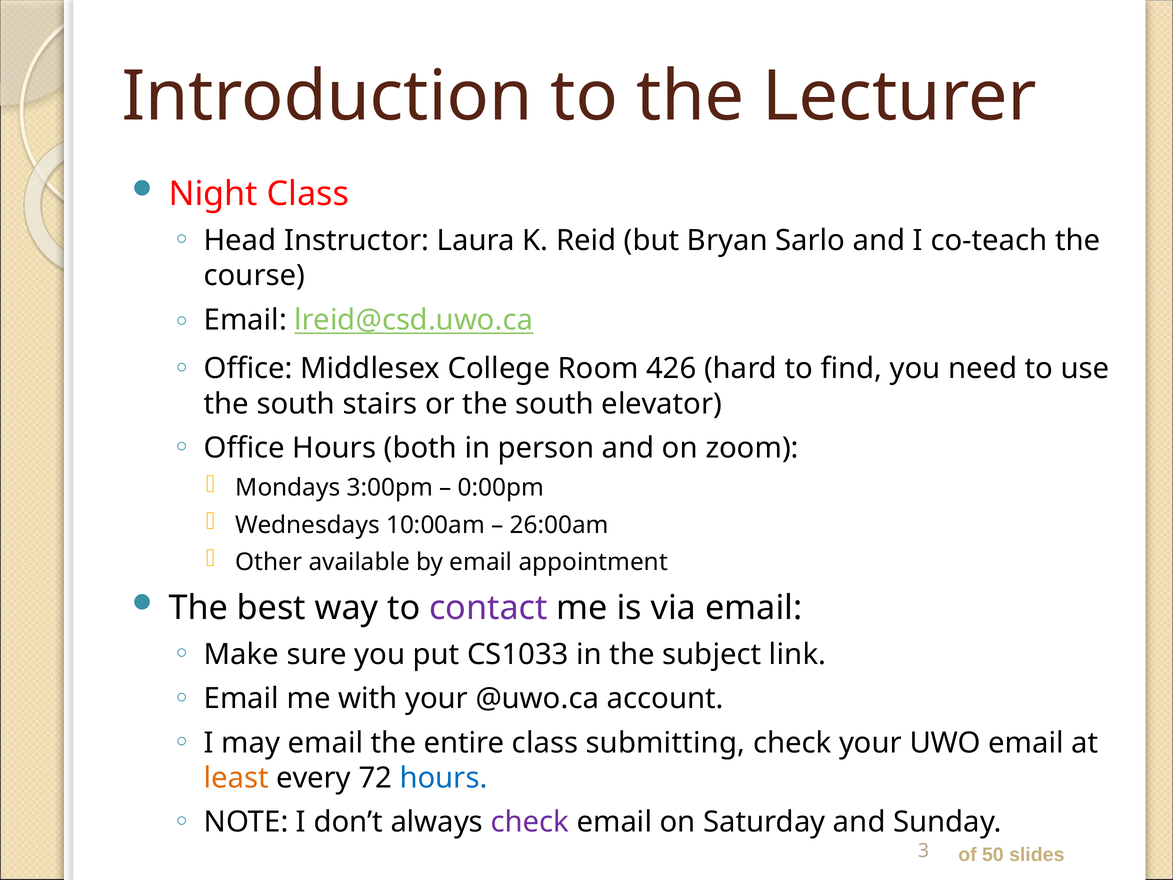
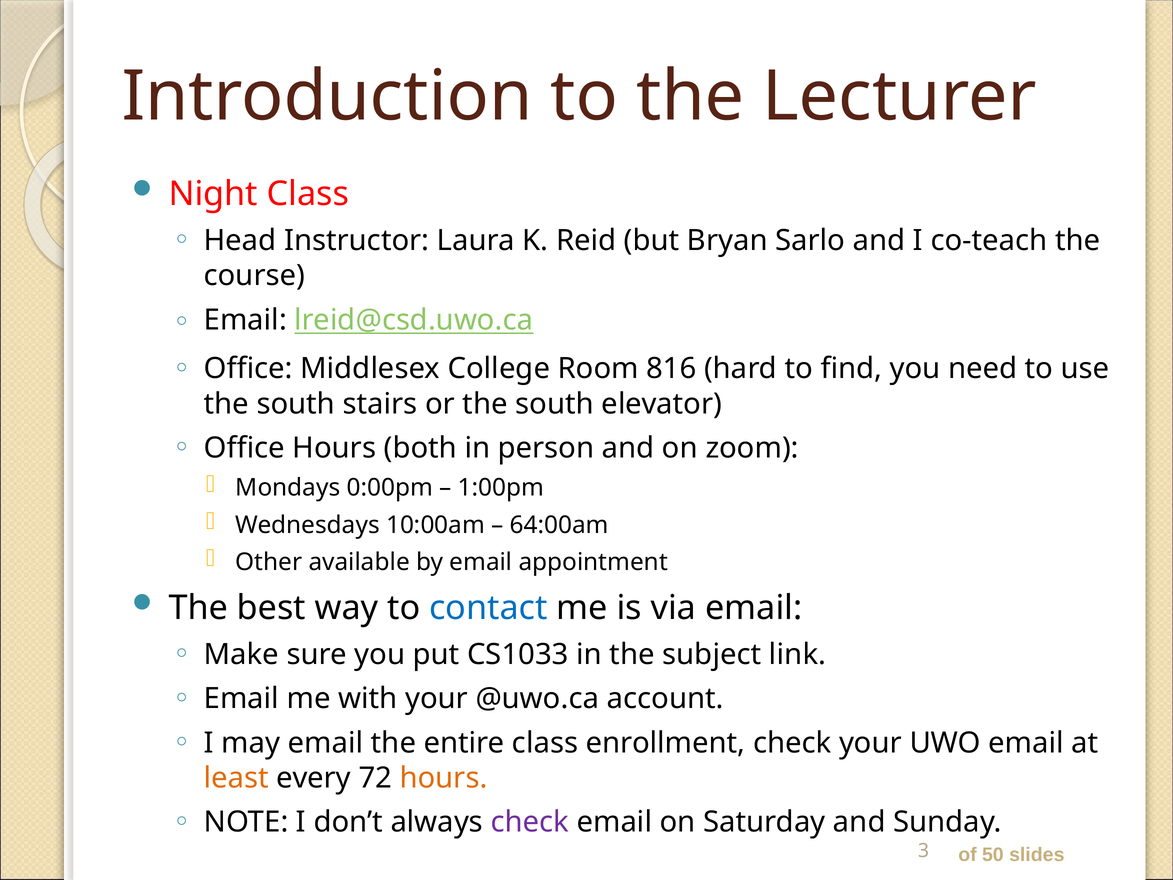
426: 426 -> 816
3:00pm: 3:00pm -> 0:00pm
0:00pm: 0:00pm -> 1:00pm
26:00am: 26:00am -> 64:00am
contact colour: purple -> blue
submitting: submitting -> enrollment
hours at (443, 778) colour: blue -> orange
